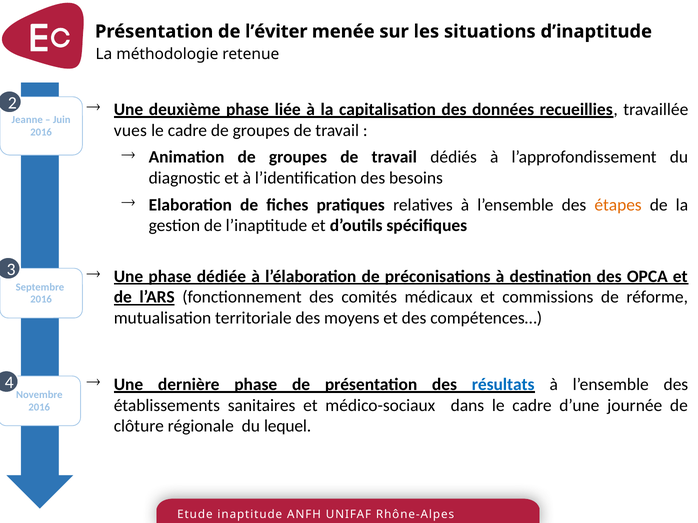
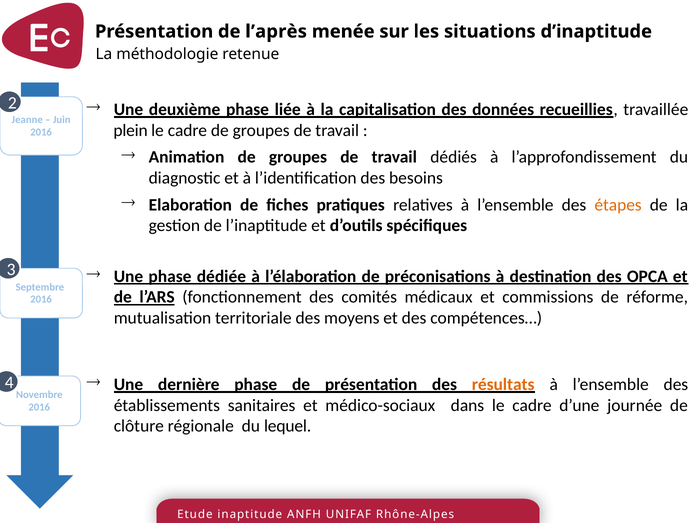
l’éviter: l’éviter -> l’après
vues: vues -> plein
résultats colour: blue -> orange
